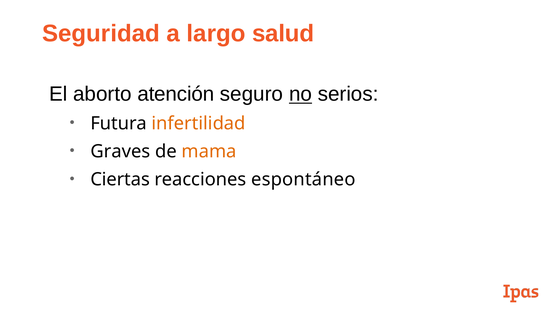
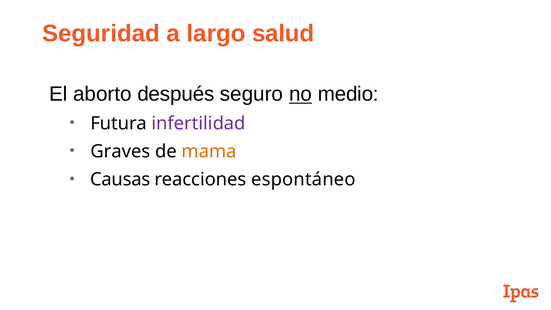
atención: atención -> después
serios: serios -> medio
infertilidad colour: orange -> purple
Ciertas: Ciertas -> Causas
